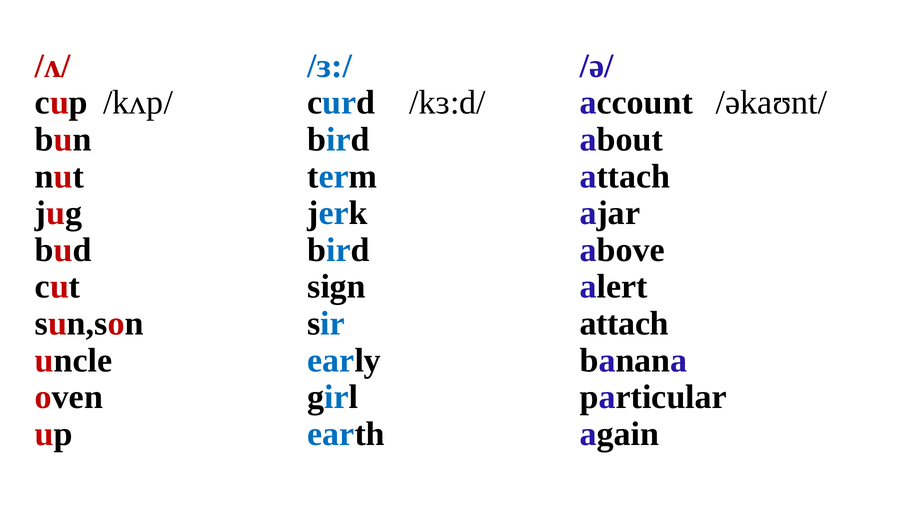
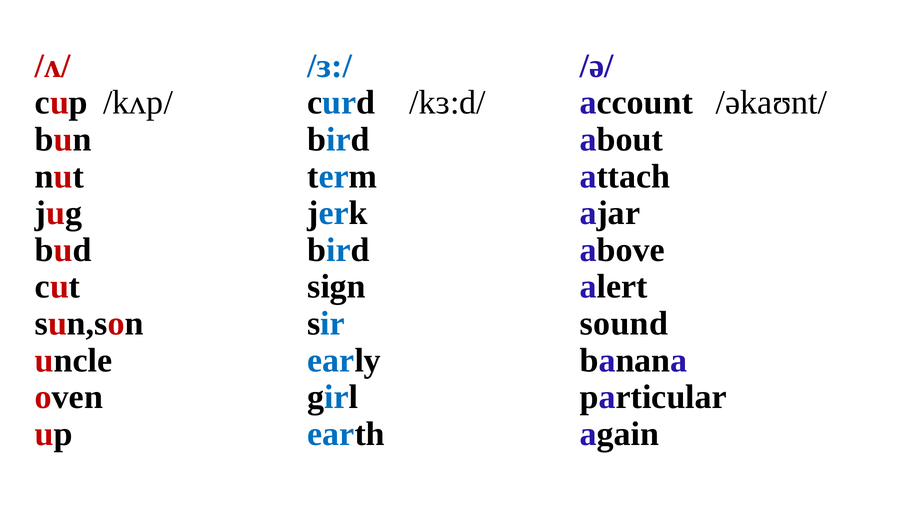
sir attach: attach -> sound
